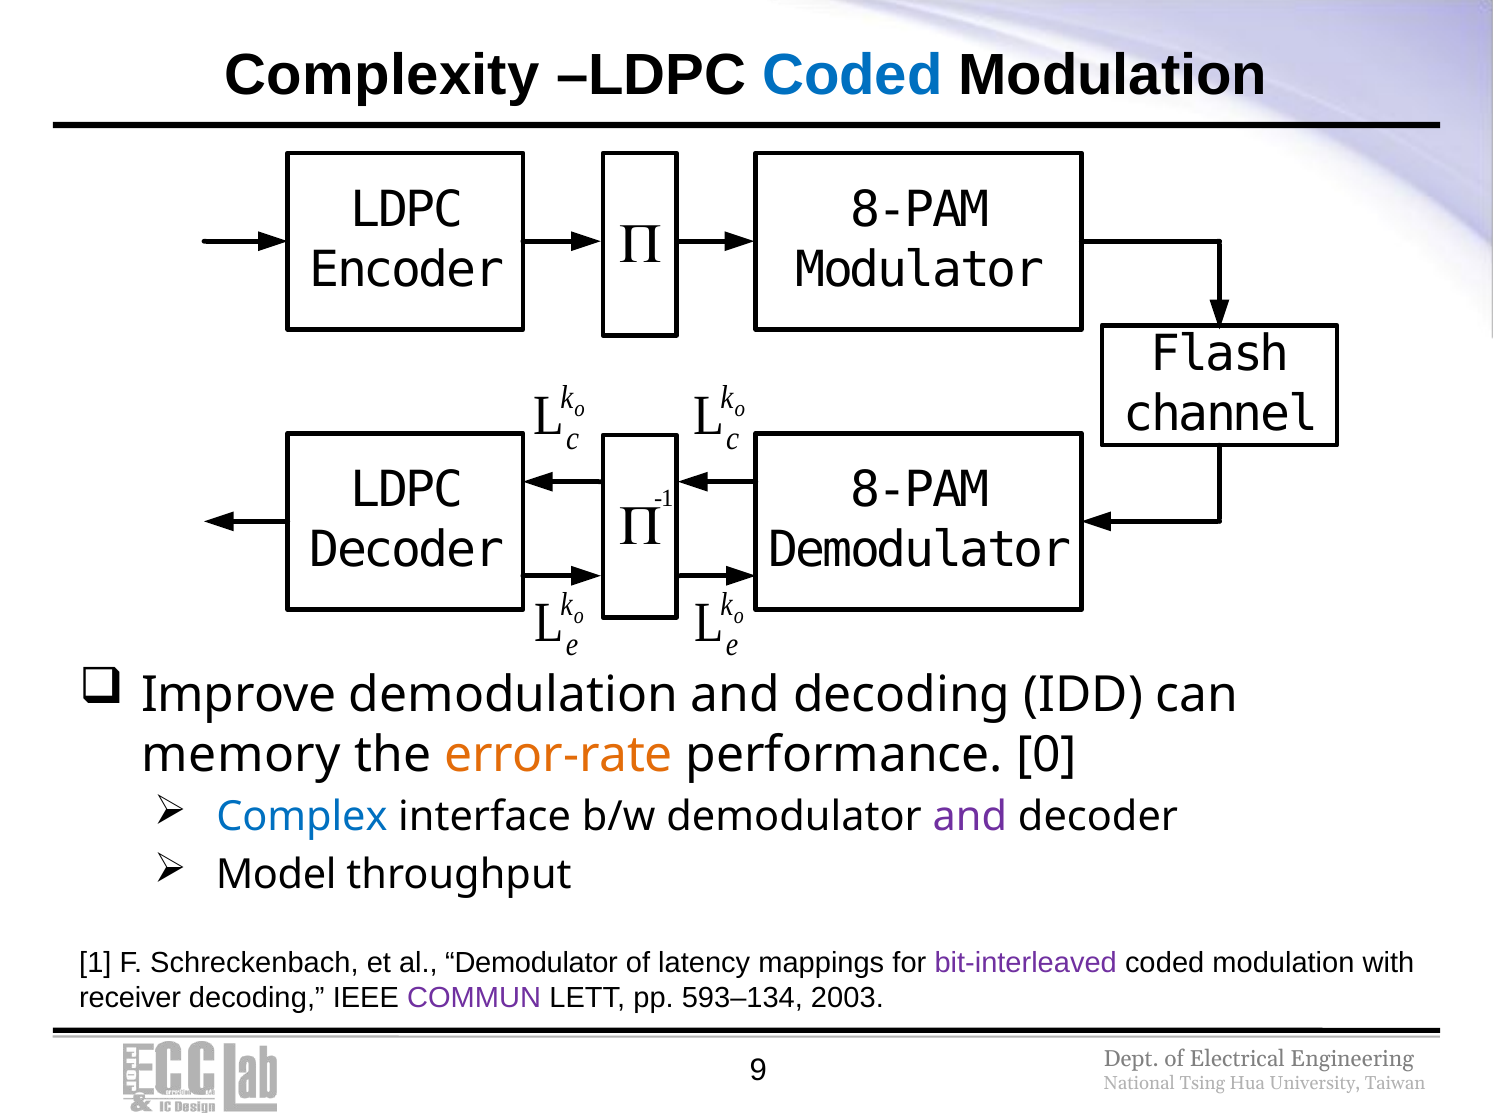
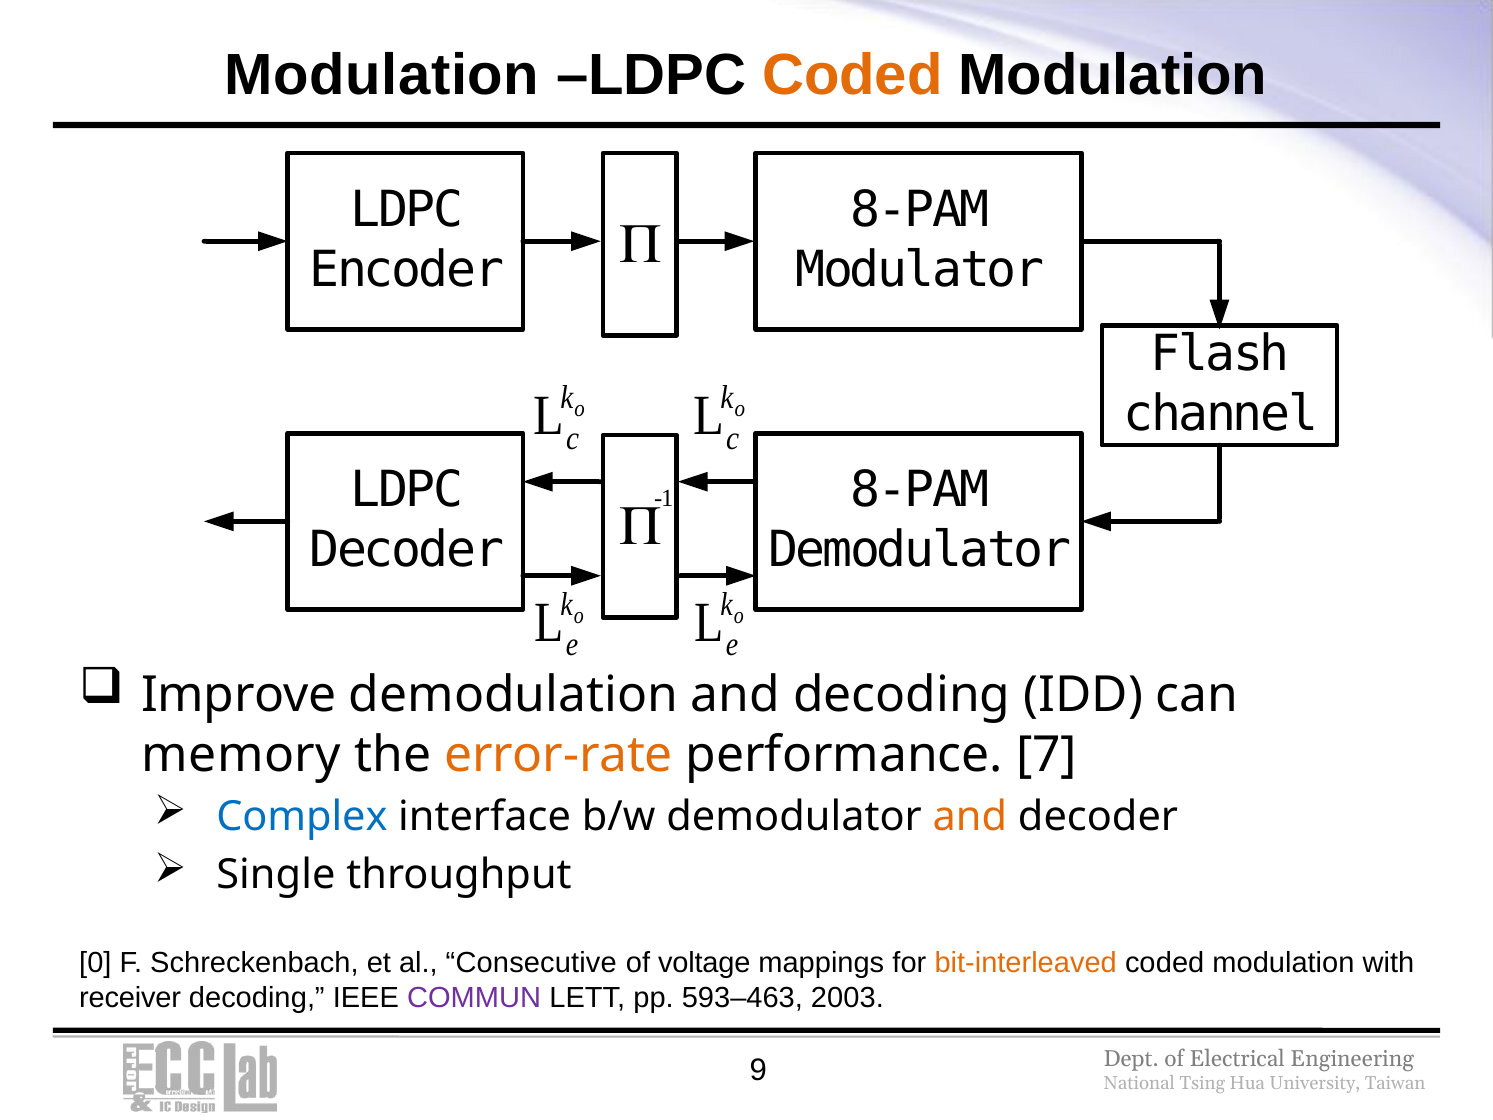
Complexity at (382, 75): Complexity -> Modulation
Coded at (852, 75) colour: blue -> orange
0: 0 -> 7
and at (970, 817) colour: purple -> orange
Model: Model -> Single
1 at (95, 963): 1 -> 0
al Demodulator: Demodulator -> Consecutive
latency: latency -> voltage
bit-interleaved colour: purple -> orange
593–134: 593–134 -> 593–463
